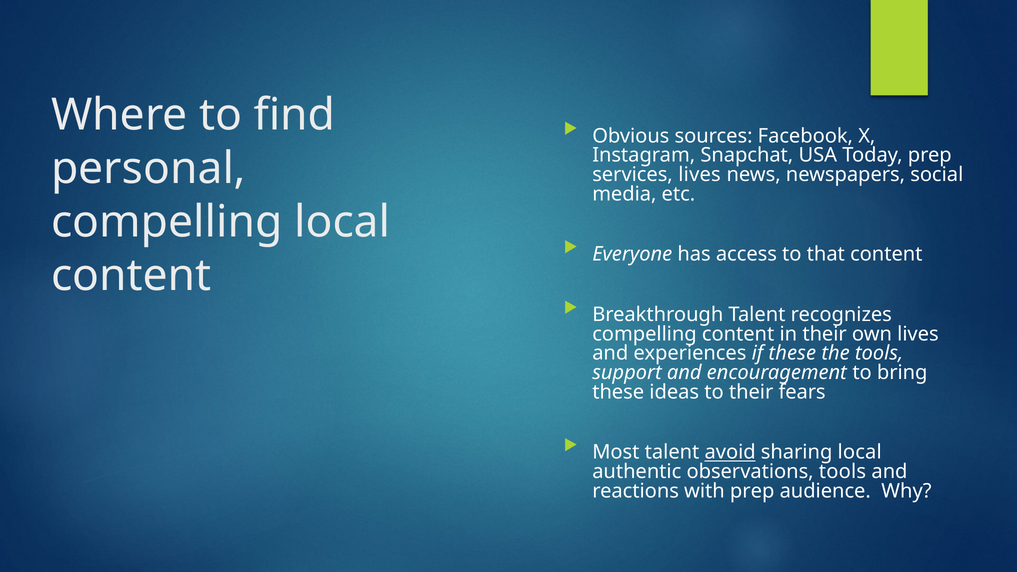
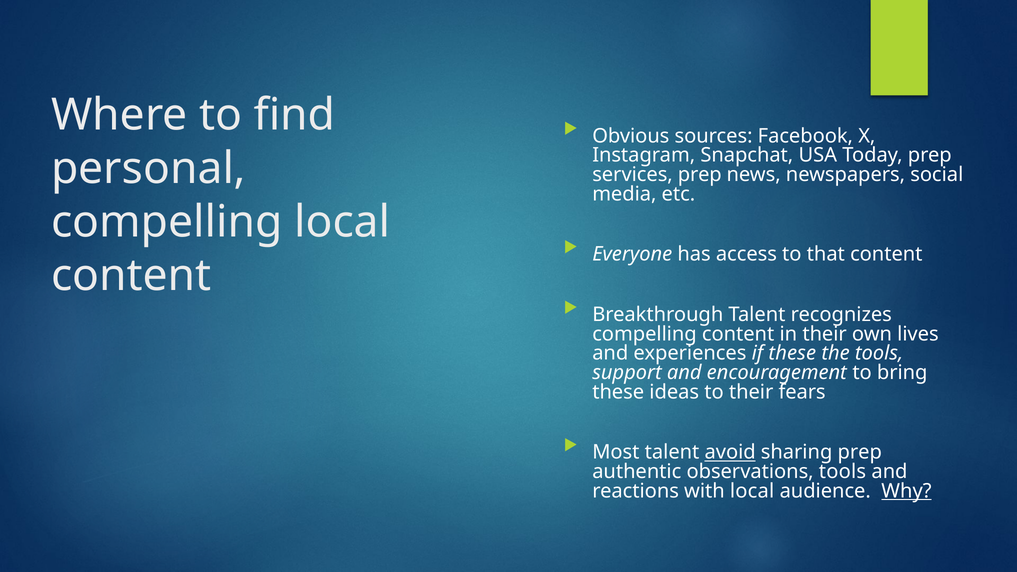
services lives: lives -> prep
sharing local: local -> prep
with prep: prep -> local
Why underline: none -> present
